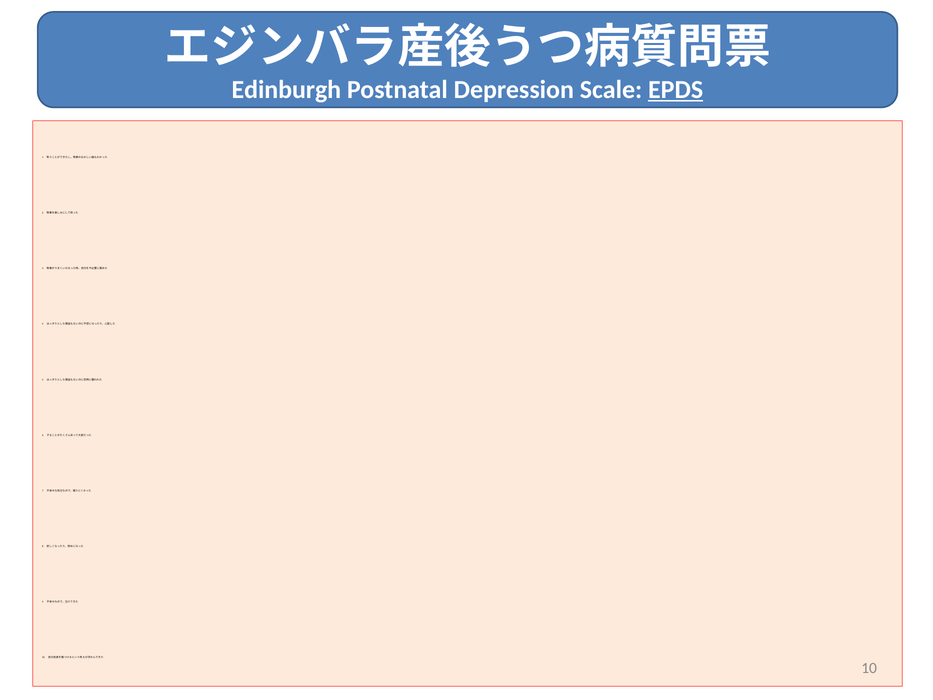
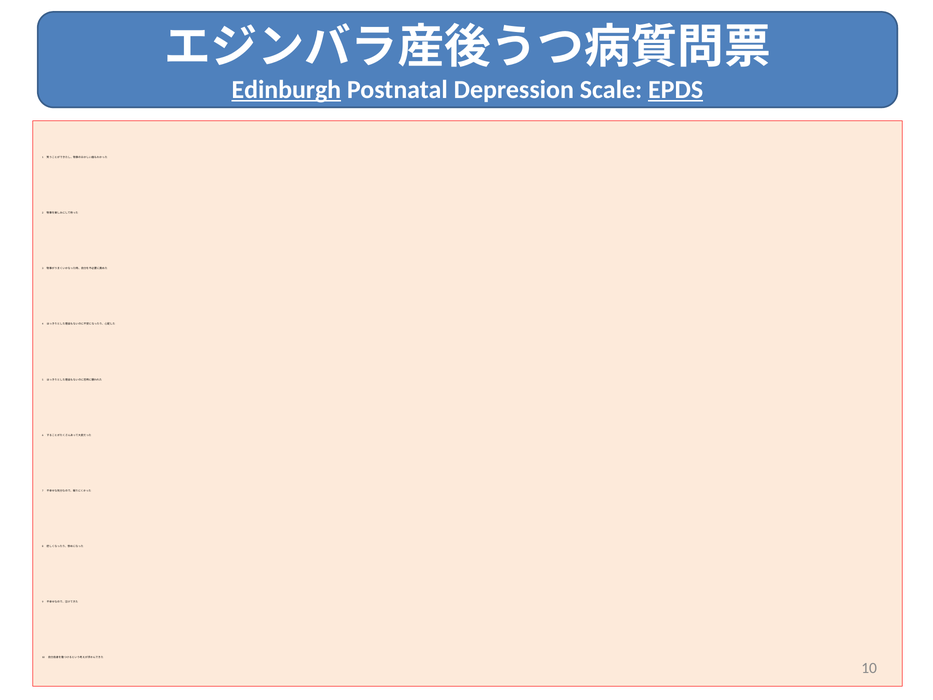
Edinburgh underline: none -> present
